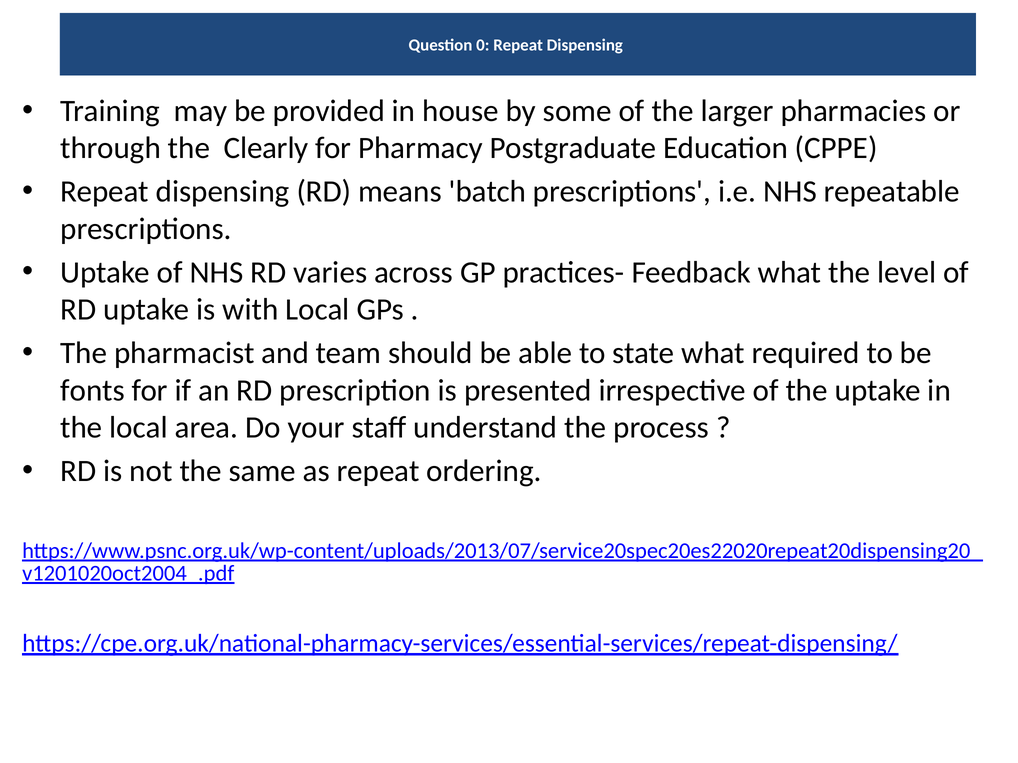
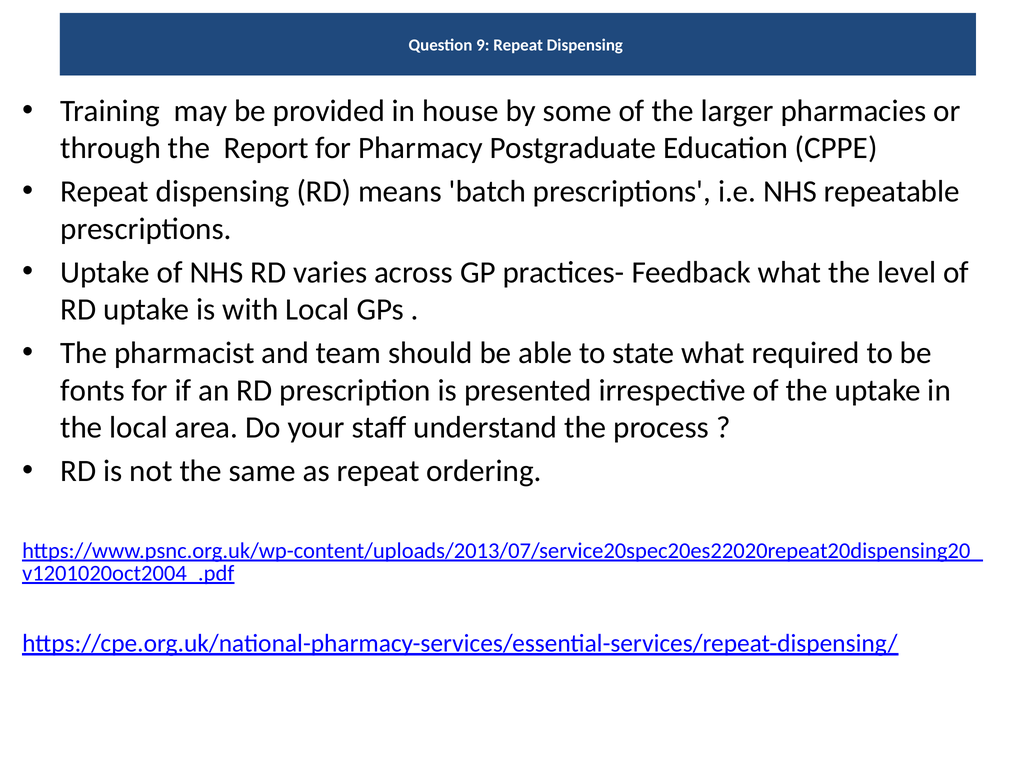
0: 0 -> 9
Clearly: Clearly -> Report
